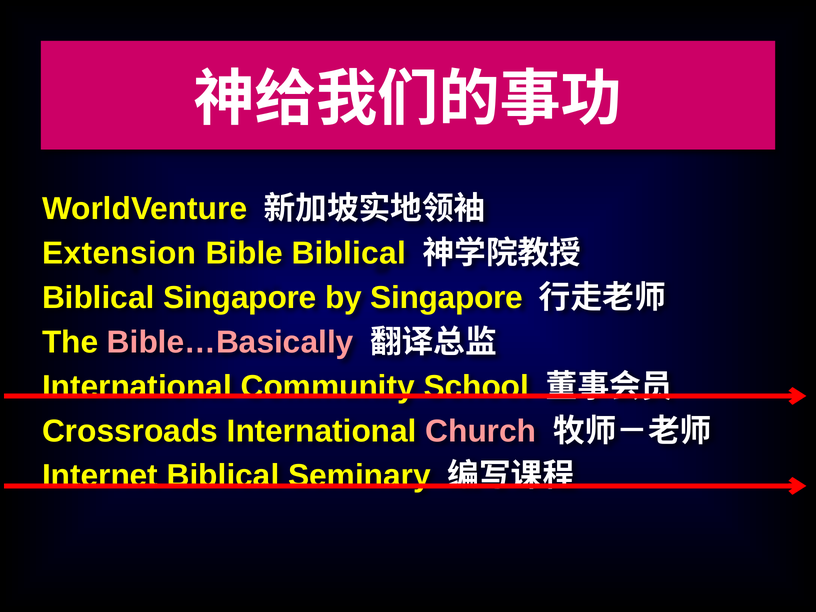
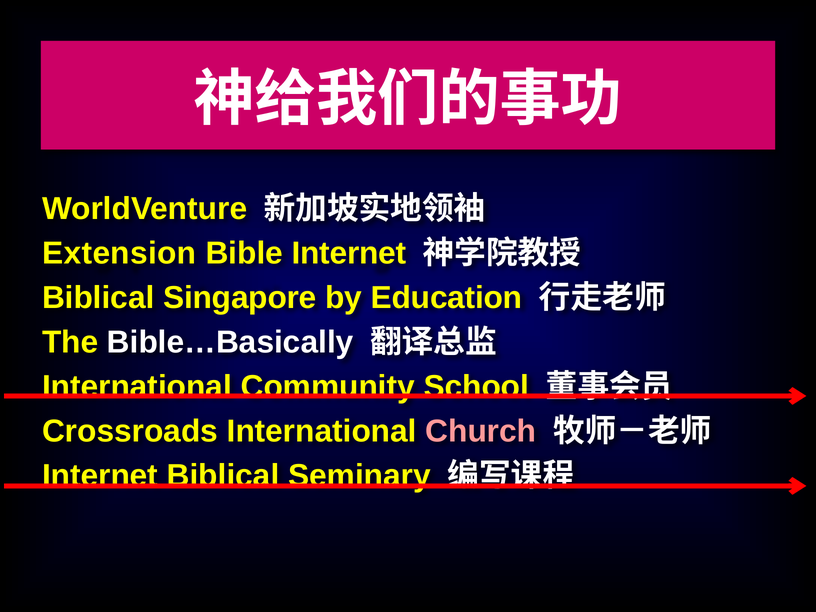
Bible Biblical: Biblical -> Internet
by Singapore: Singapore -> Education
Bible…Basically colour: pink -> white
